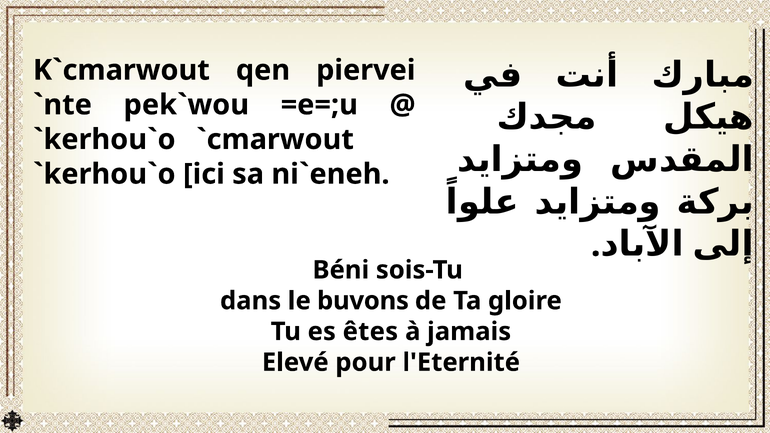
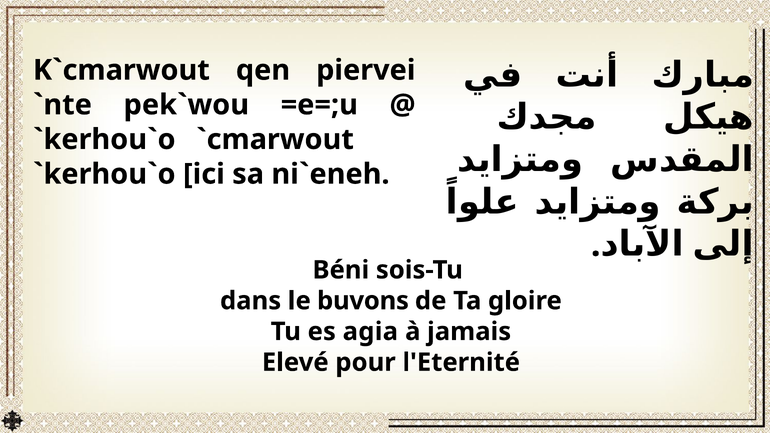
êtes: êtes -> agia
